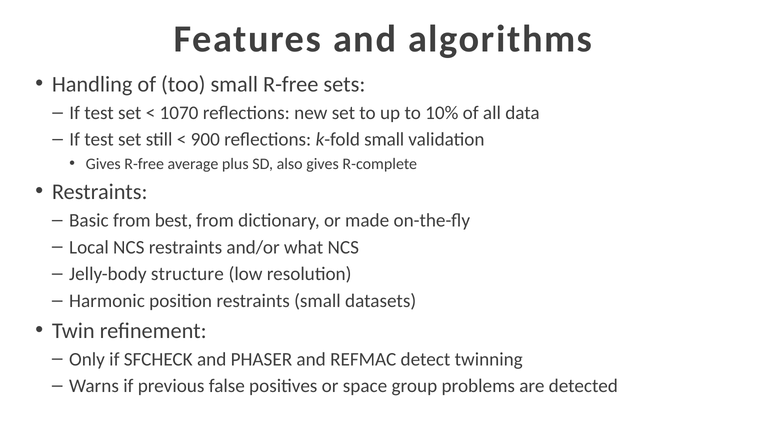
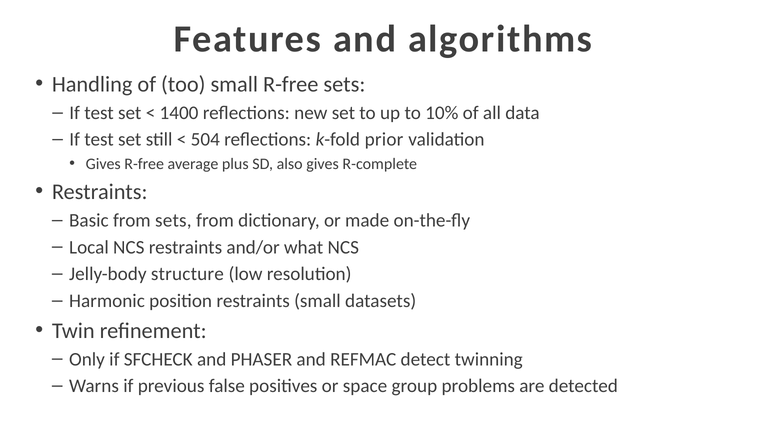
1070: 1070 -> 1400
900: 900 -> 504
k-fold small: small -> prior
from best: best -> sets
